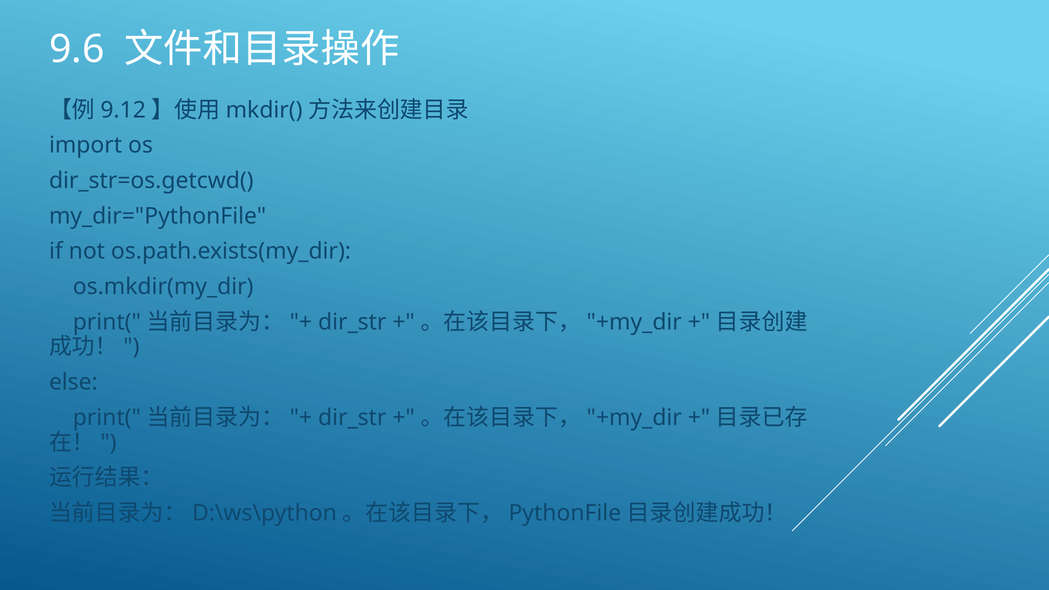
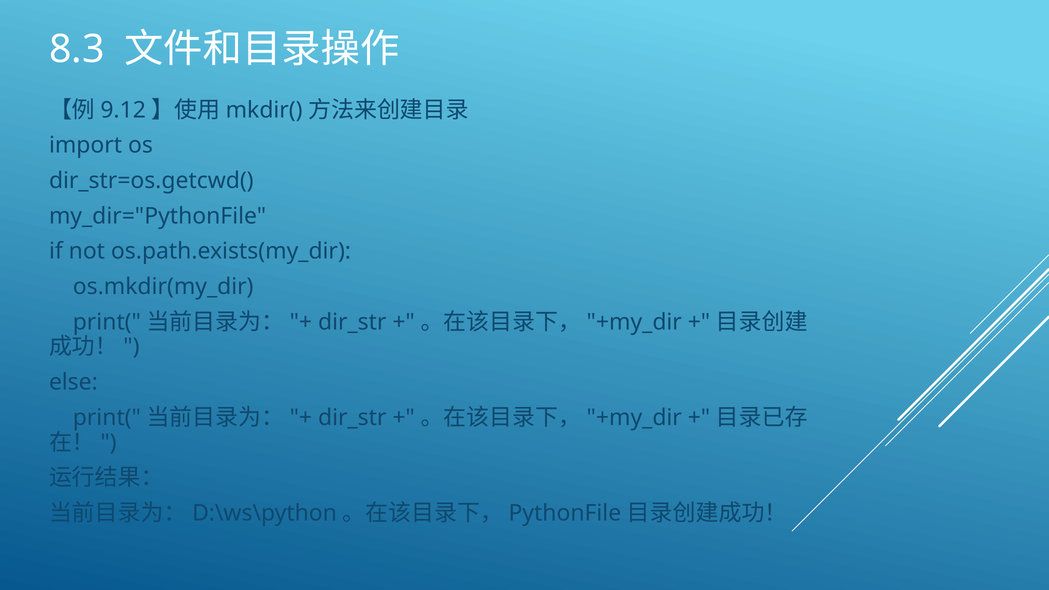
9.6: 9.6 -> 8.3
